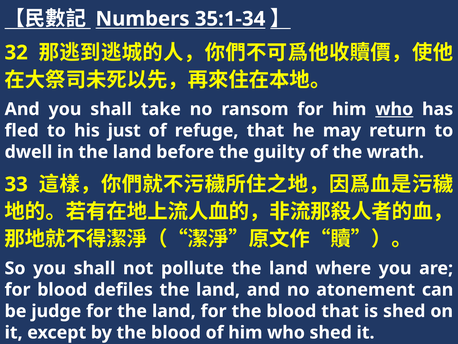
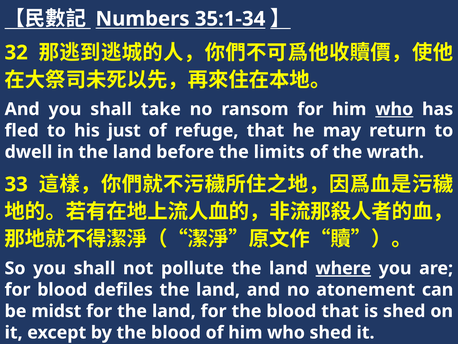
guilty: guilty -> limits
where underline: none -> present
judge: judge -> midst
